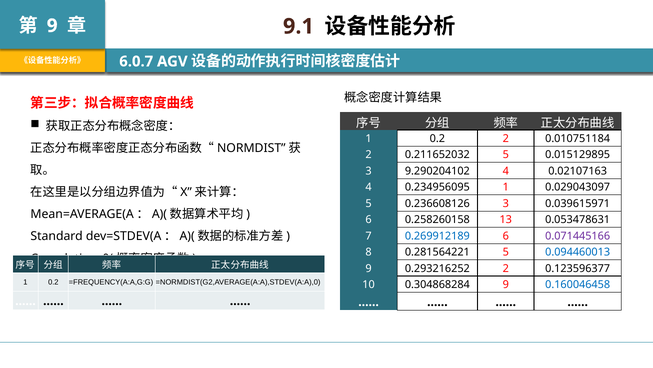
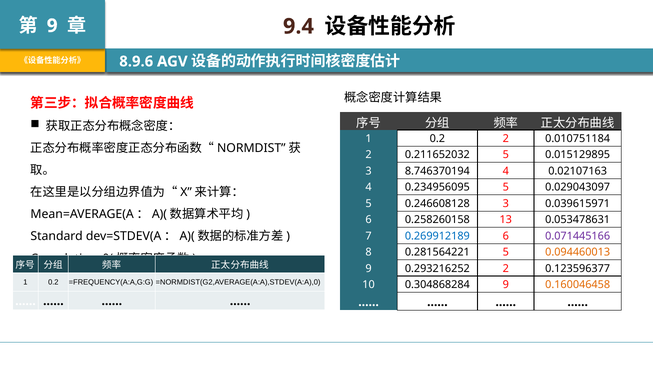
9.1: 9.1 -> 9.4
6.0.7: 6.0.7 -> 8.9.6
9.290204102: 9.290204102 -> 8.746370194
0.234956095 1: 1 -> 5
0.236608126: 0.236608126 -> 0.246608128
0.094460013 colour: blue -> orange
0.160046458 colour: blue -> orange
